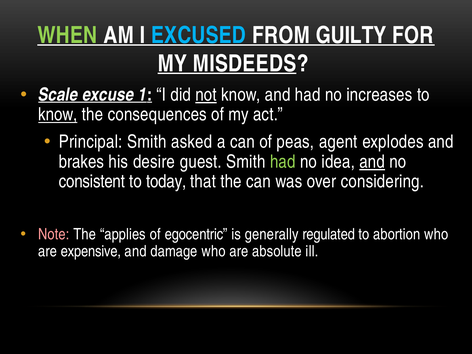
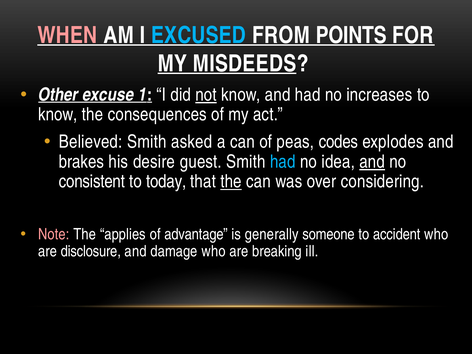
WHEN colour: light green -> pink
GUILTY: GUILTY -> POINTS
Scale: Scale -> Other
know at (58, 115) underline: present -> none
Principal: Principal -> Believed
agent: agent -> codes
had at (283, 162) colour: light green -> light blue
the at (231, 182) underline: none -> present
egocentric: egocentric -> advantage
regulated: regulated -> someone
abortion: abortion -> accident
expensive: expensive -> disclosure
absolute: absolute -> breaking
